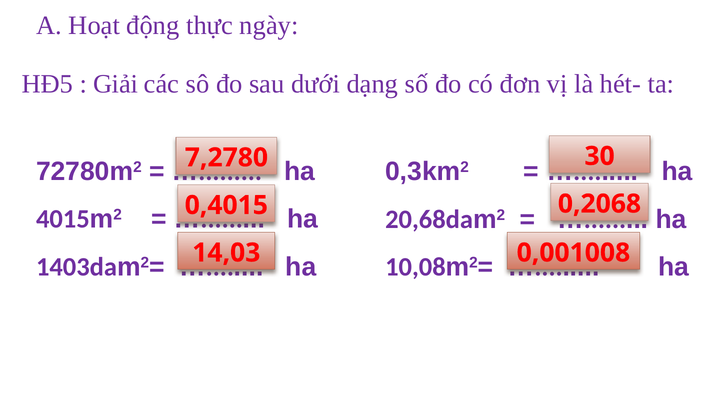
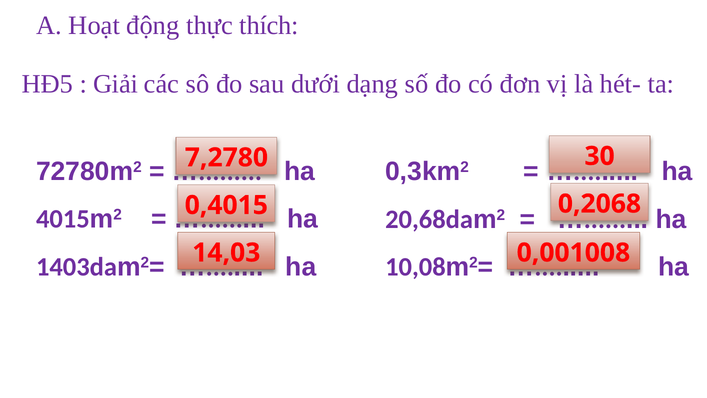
ngày: ngày -> thích
